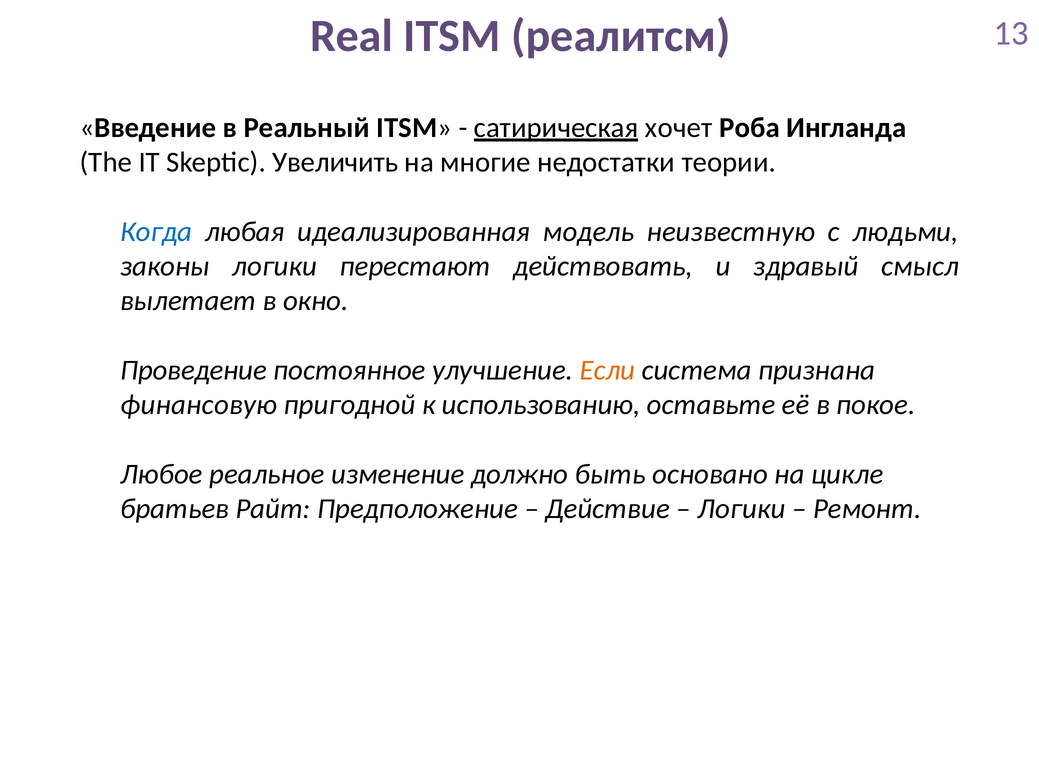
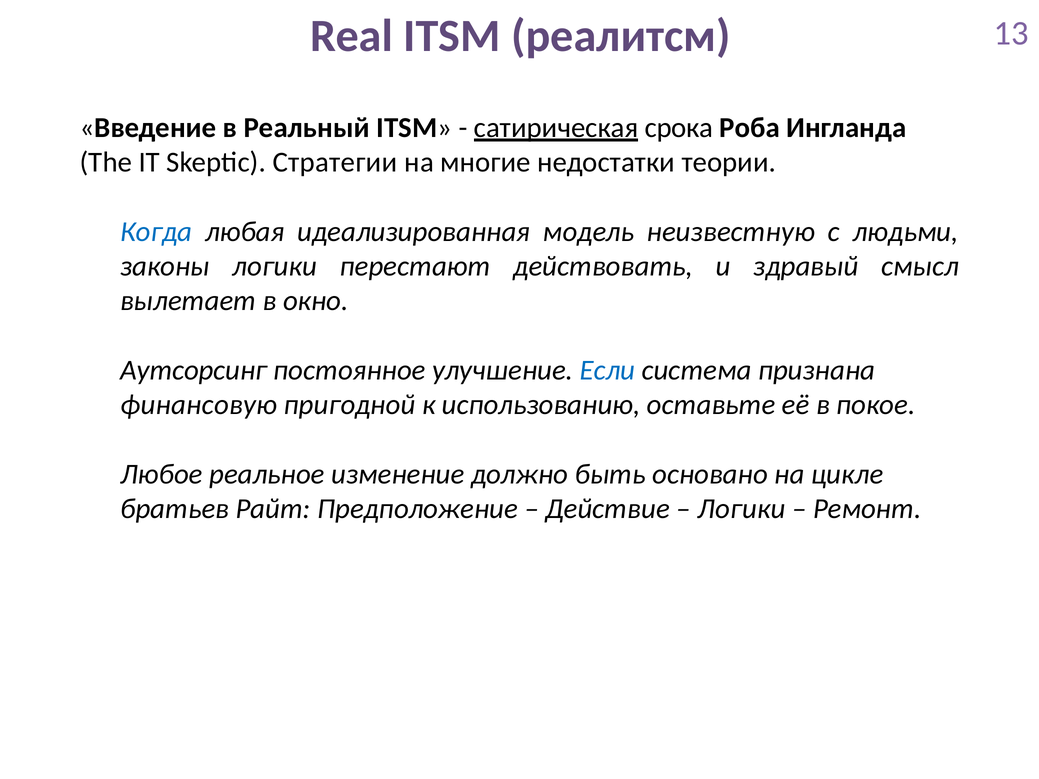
хочет: хочет -> срока
Увеличить: Увеличить -> Стратегии
Проведение: Проведение -> Аутсорсинг
Если colour: orange -> blue
